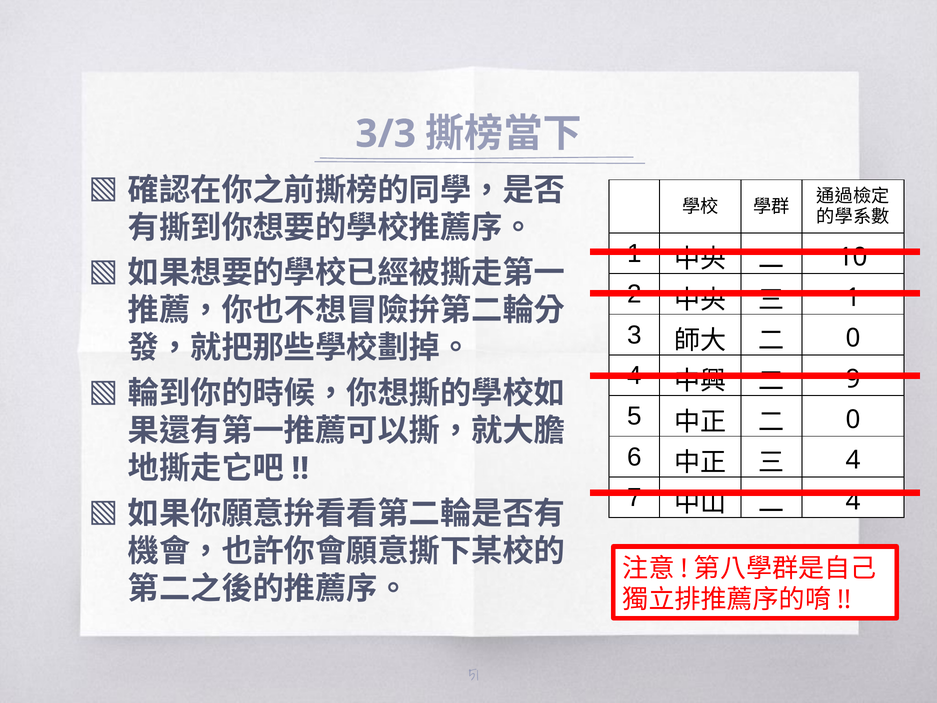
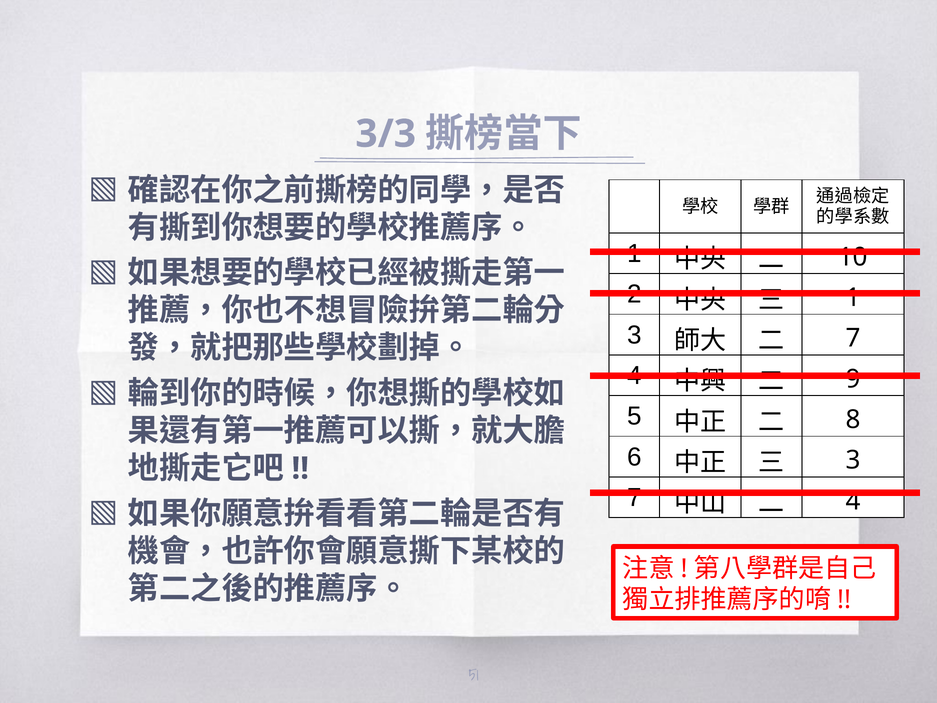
0 at (853, 338): 0 -> 7
0 at (853, 419): 0 -> 8
4 at (853, 460): 4 -> 3
